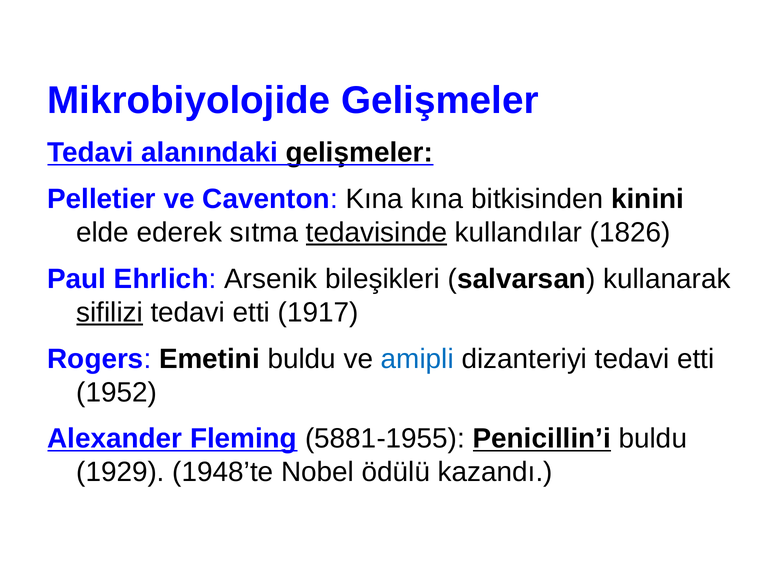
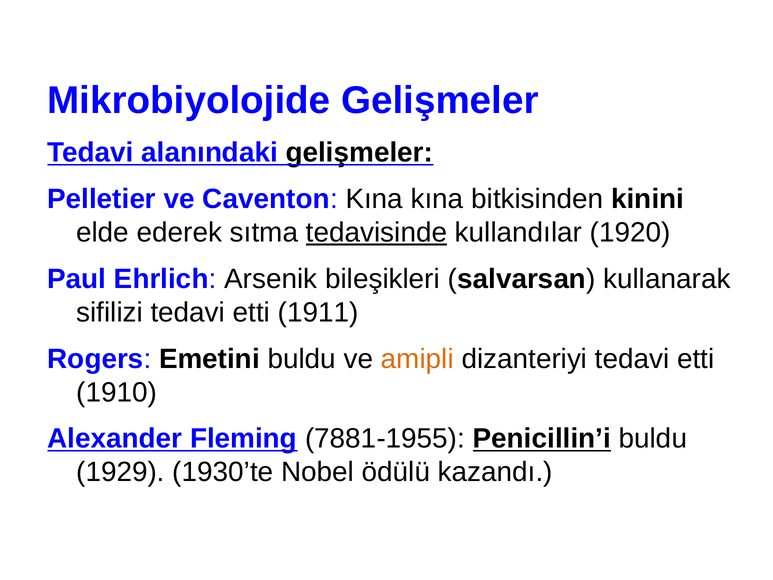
1826: 1826 -> 1920
sifilizi underline: present -> none
1917: 1917 -> 1911
amipli colour: blue -> orange
1952: 1952 -> 1910
5881-1955: 5881-1955 -> 7881-1955
1948’te: 1948’te -> 1930’te
